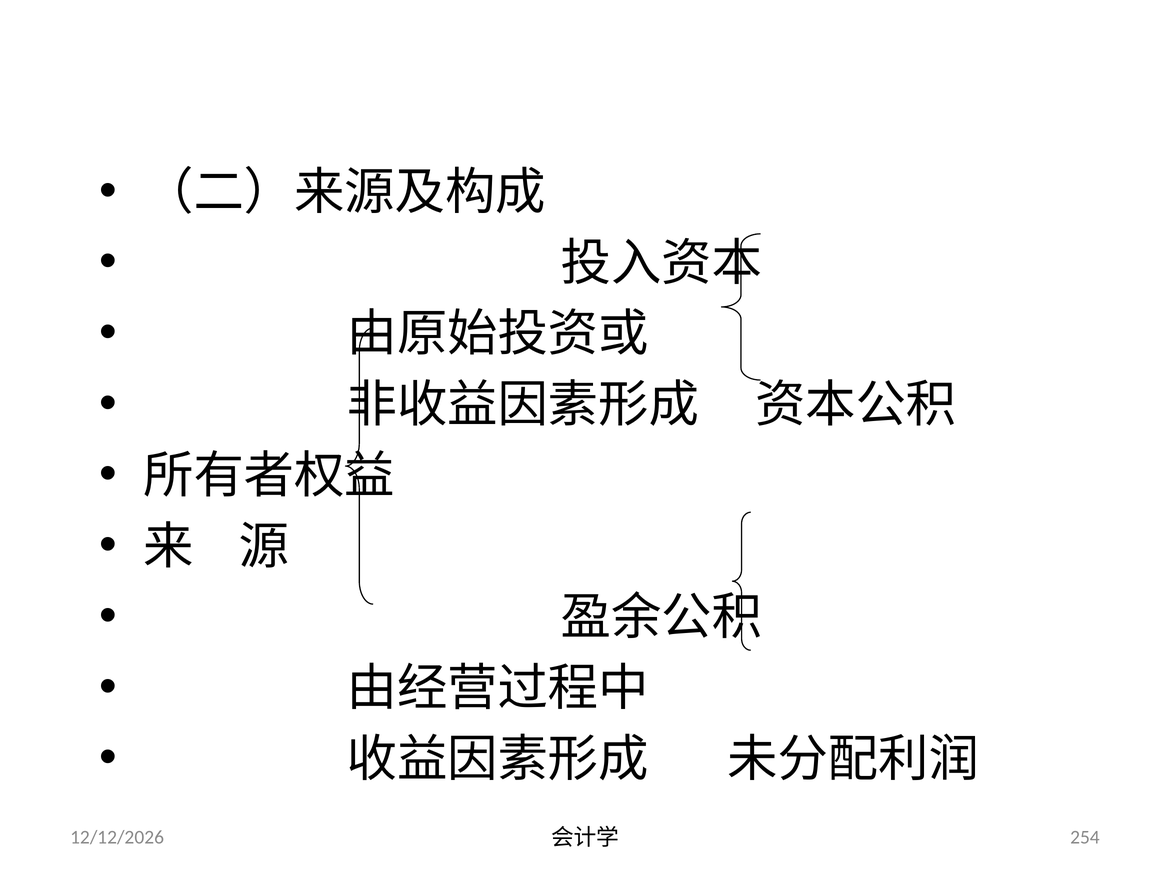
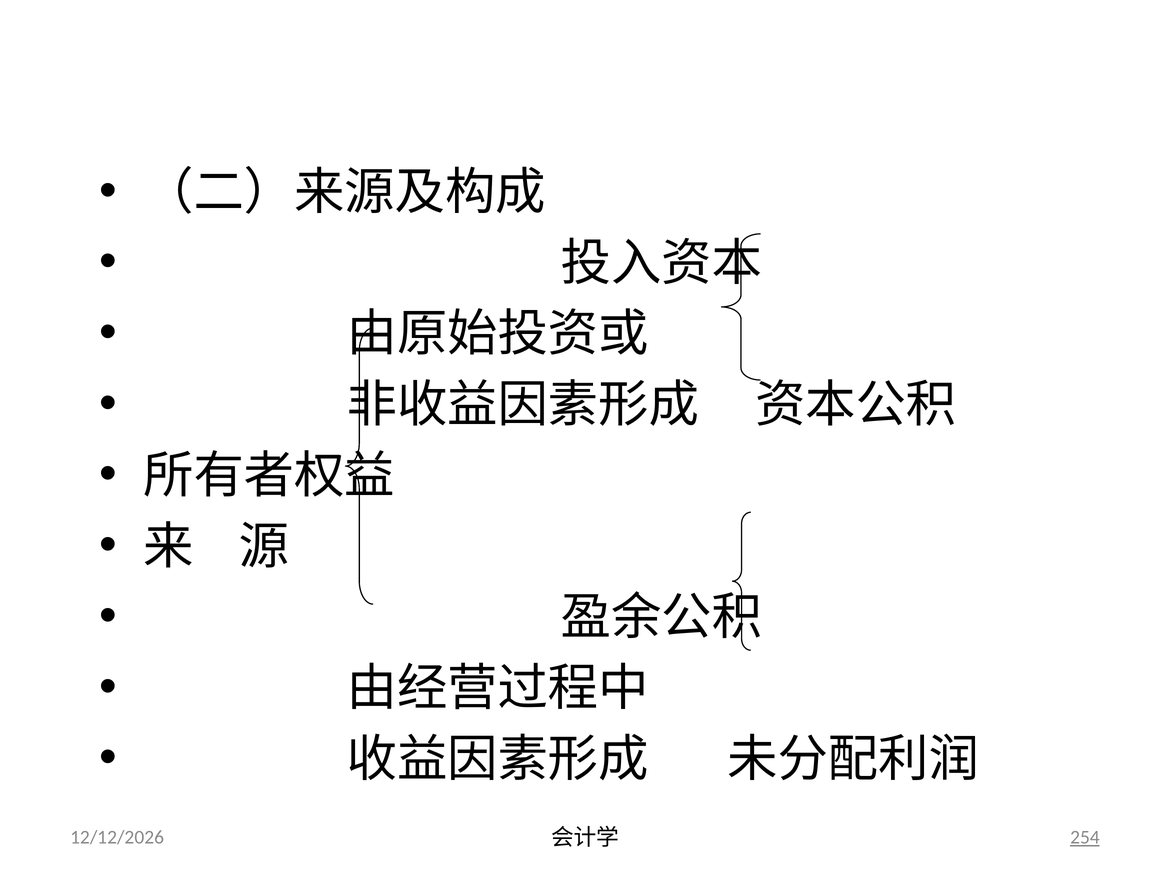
254 underline: none -> present
